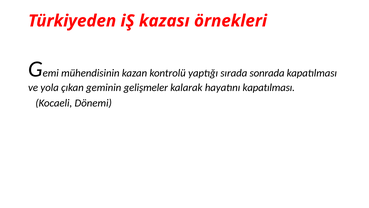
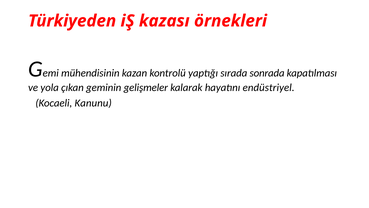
hayatını kapatılması: kapatılması -> endüstriyel
Dönemi: Dönemi -> Kanunu
